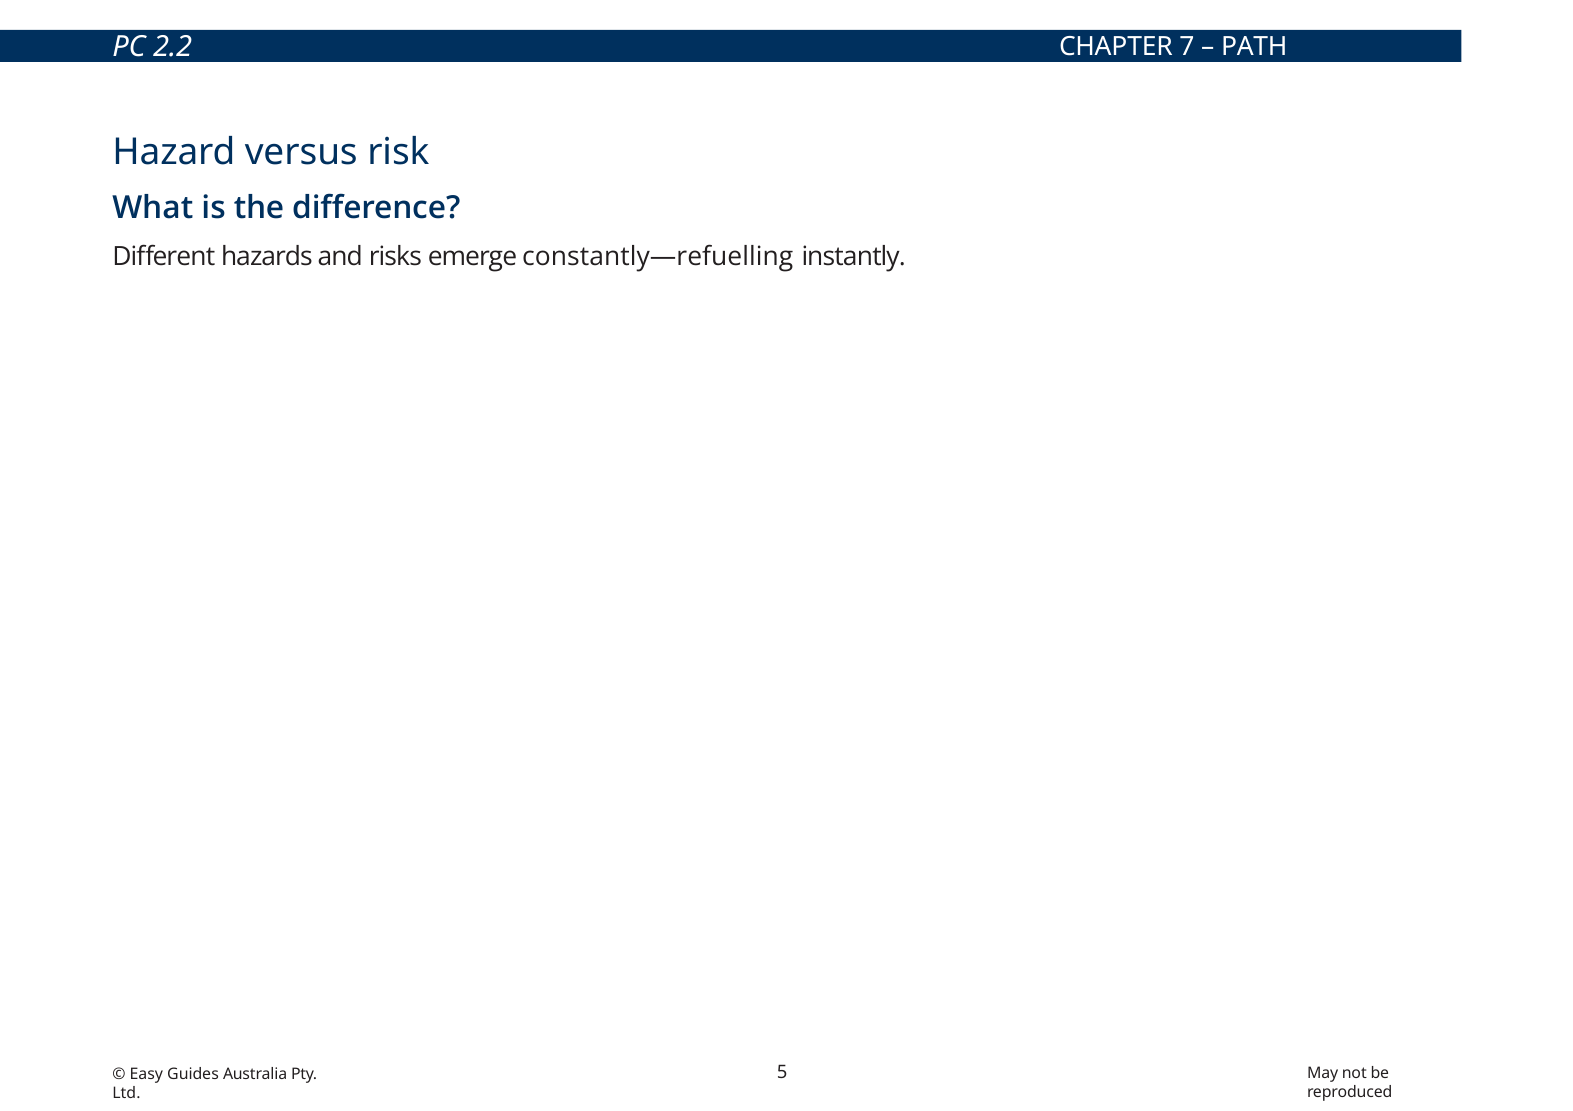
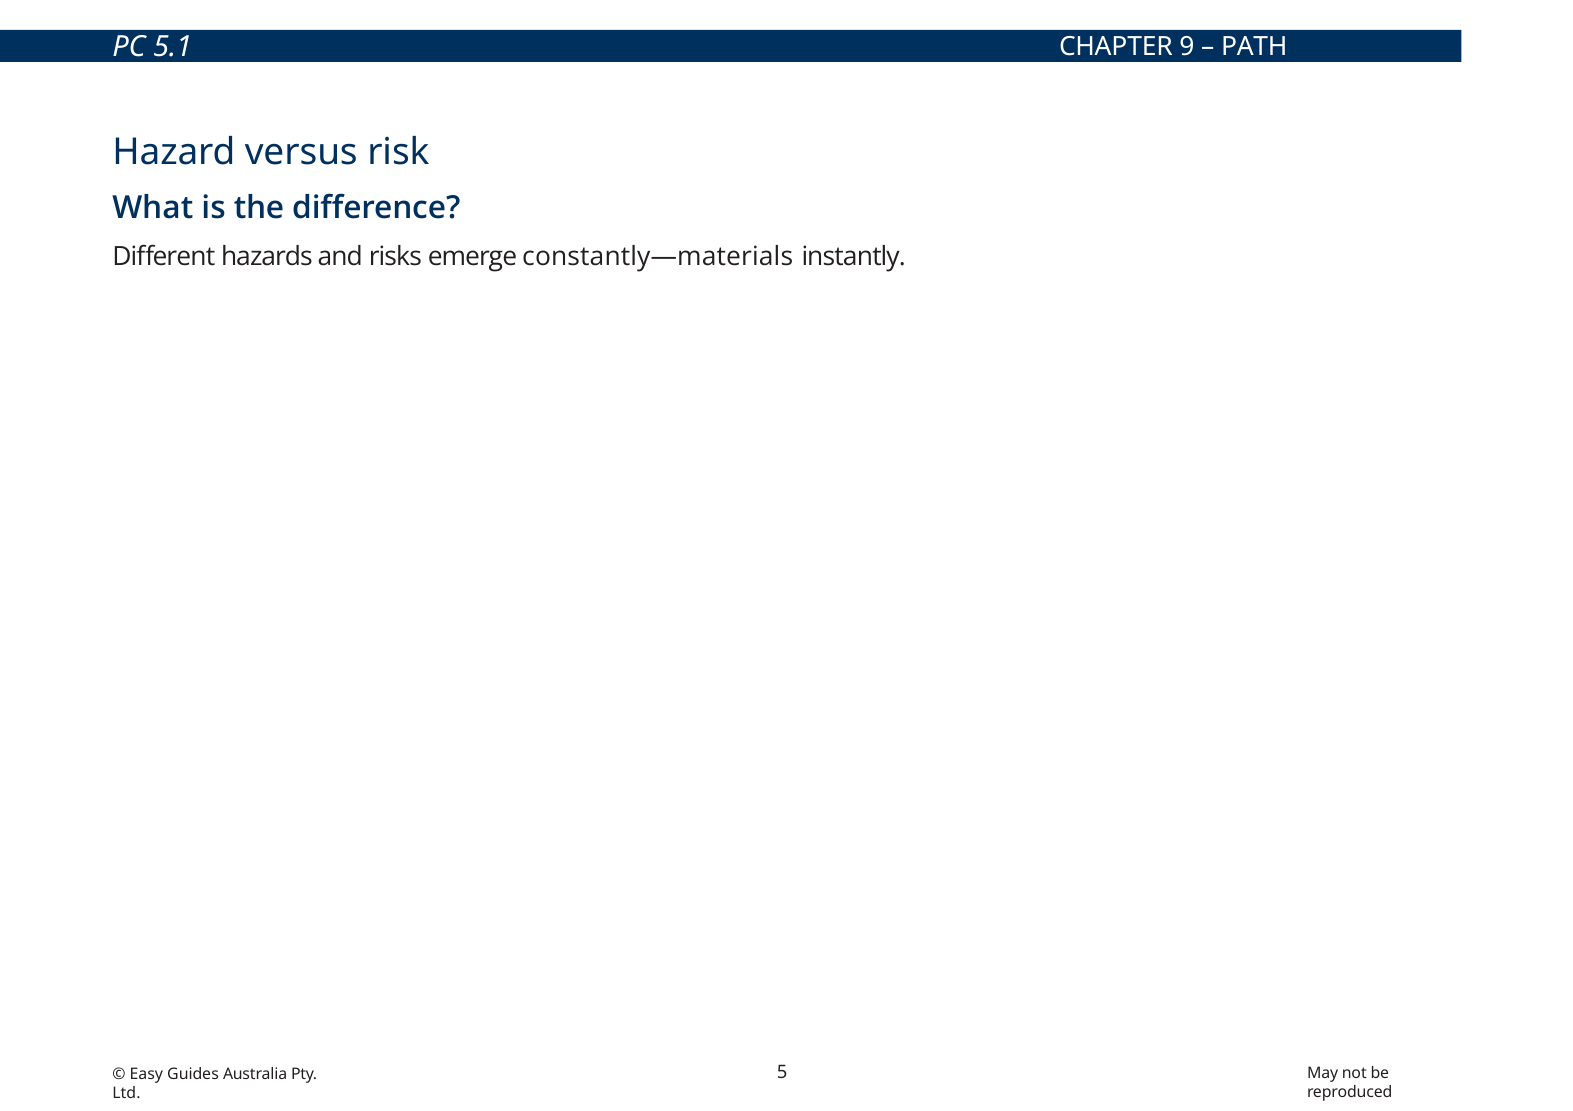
2.2: 2.2 -> 5.1
7: 7 -> 9
constantly—refuelling: constantly—refuelling -> constantly—materials
